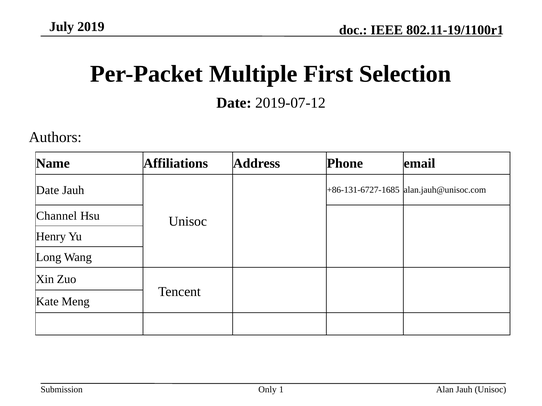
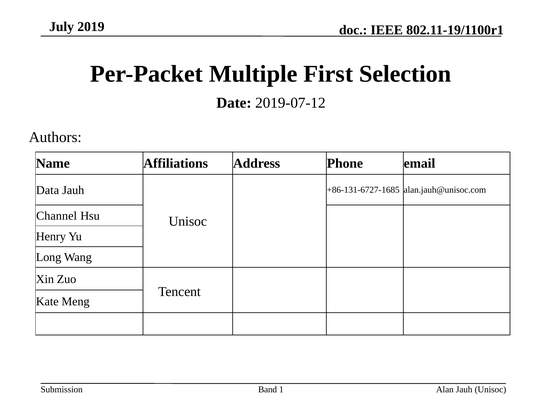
Date at (48, 190): Date -> Data
Only: Only -> Band
